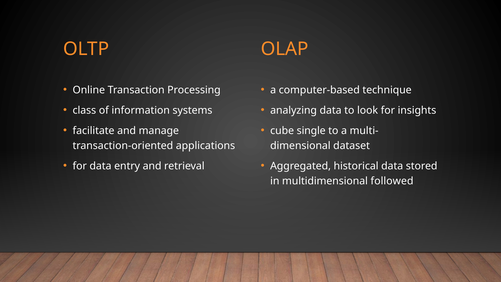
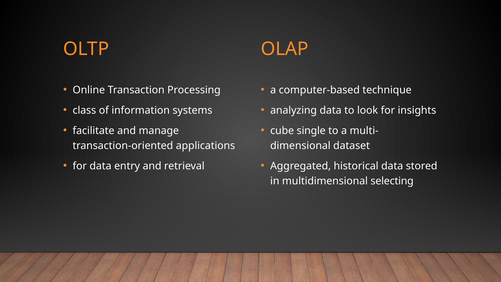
followed: followed -> selecting
